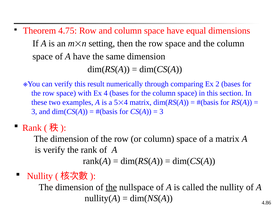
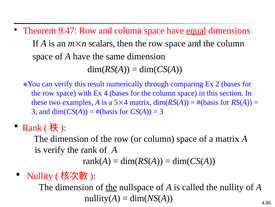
4.75: 4.75 -> 9.47
equal underline: none -> present
setting: setting -> scalars
